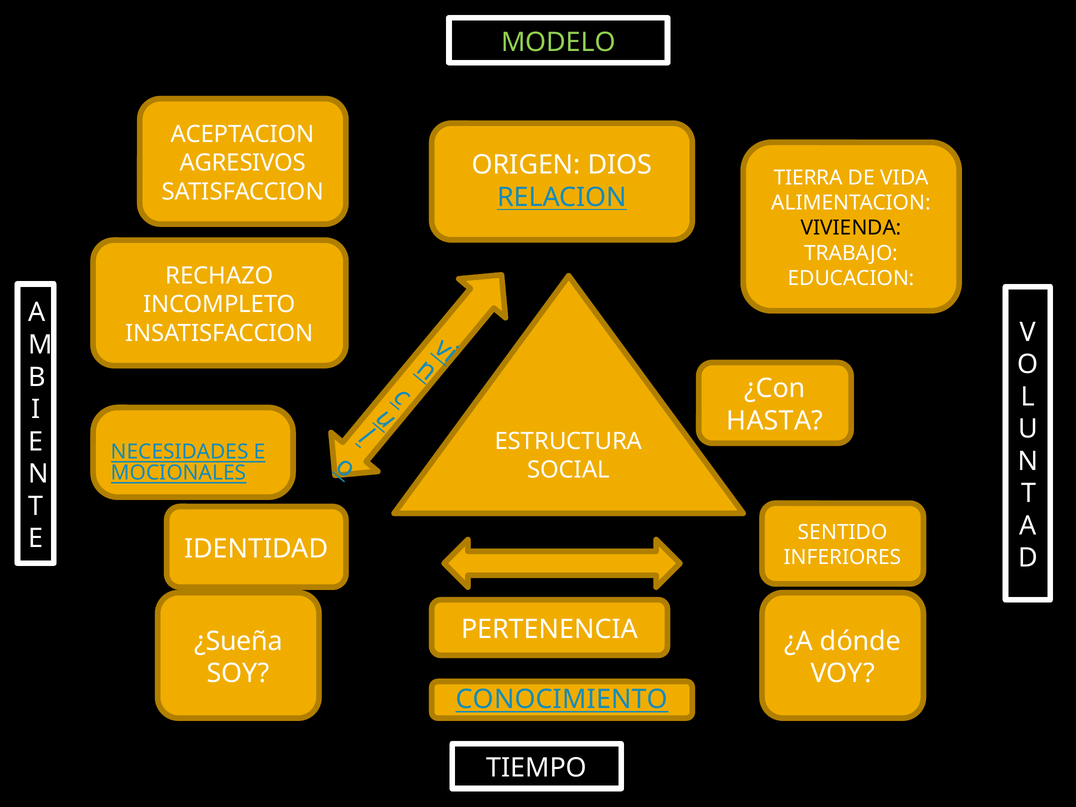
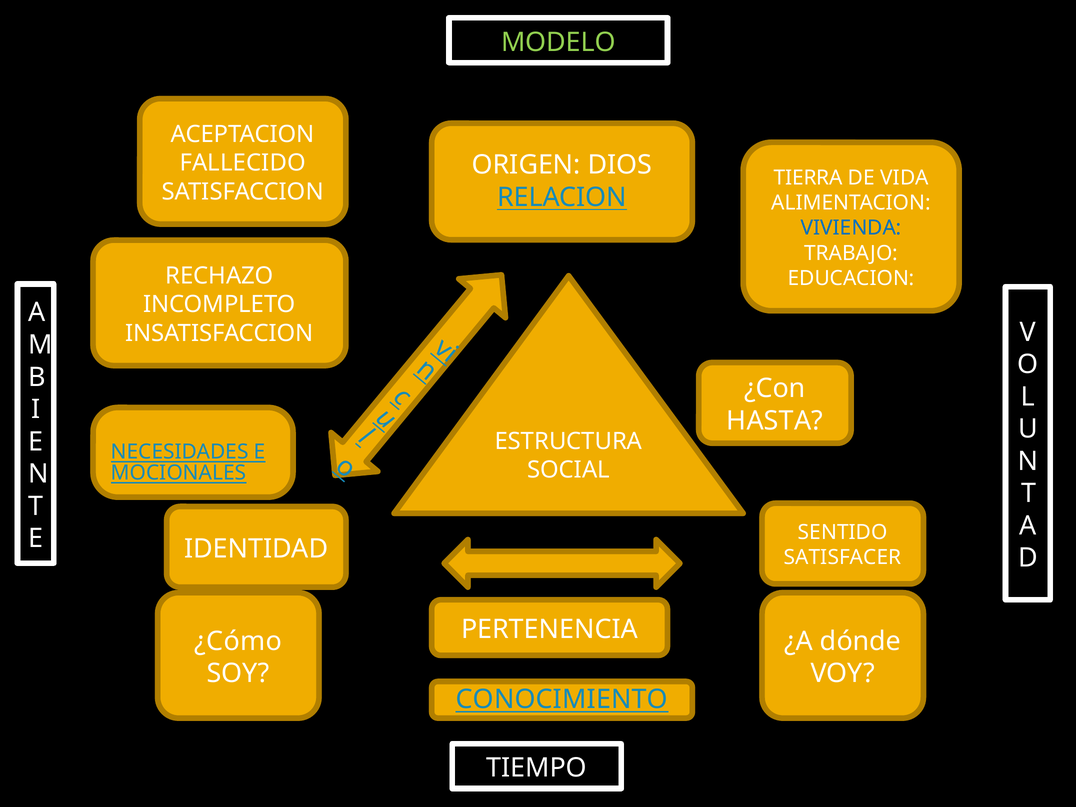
AGRESIVOS: AGRESIVOS -> FALLECIDO
VIVIENDA colour: black -> blue
INFERIORES: INFERIORES -> SATISFACER
¿Sueña: ¿Sueña -> ¿Cómo
